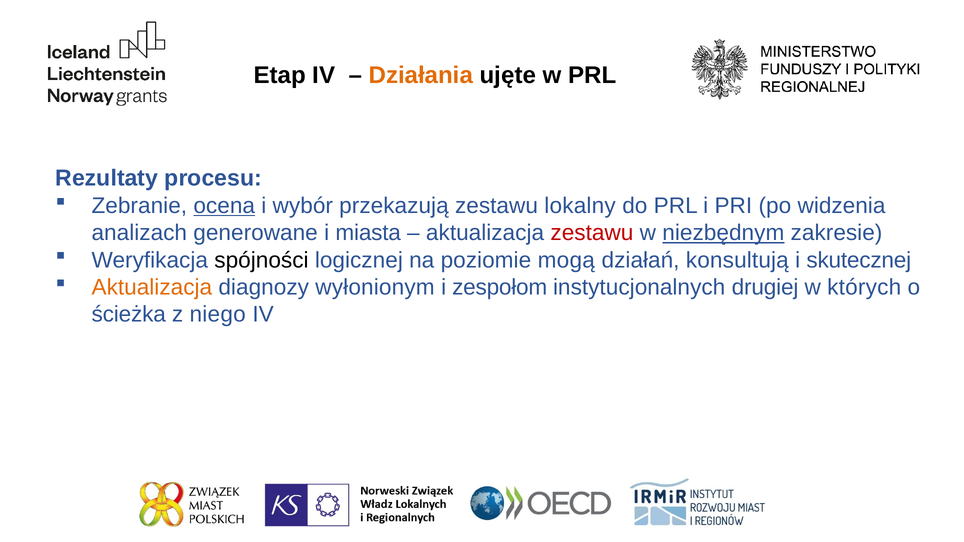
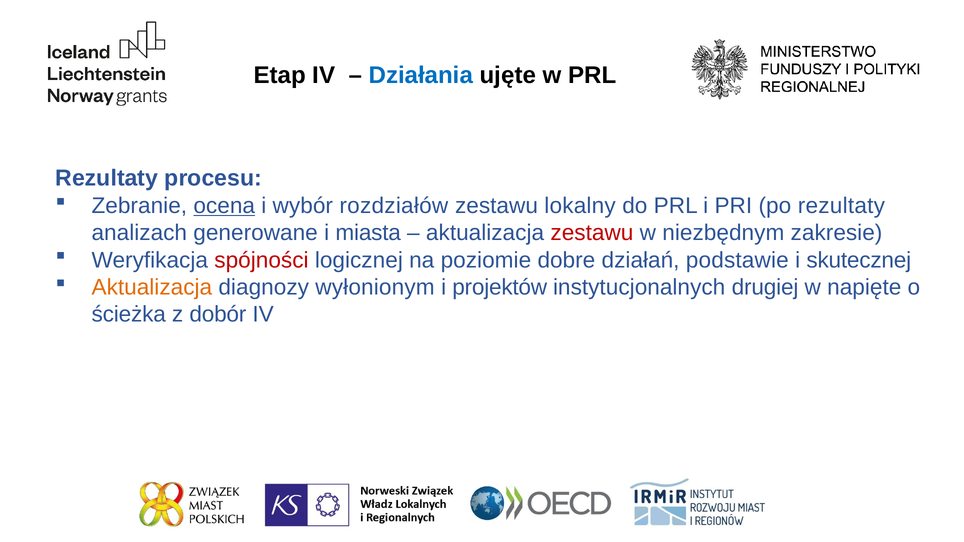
Działania colour: orange -> blue
przekazują: przekazują -> rozdziałów
po widzenia: widzenia -> rezultaty
niezbędnym underline: present -> none
spójności colour: black -> red
mogą: mogą -> dobre
konsultują: konsultują -> podstawie
zespołom: zespołom -> projektów
których: których -> napięte
niego: niego -> dobór
